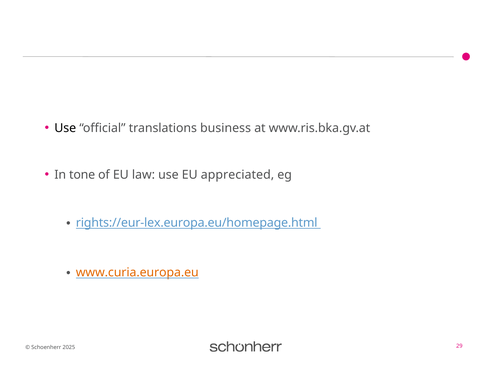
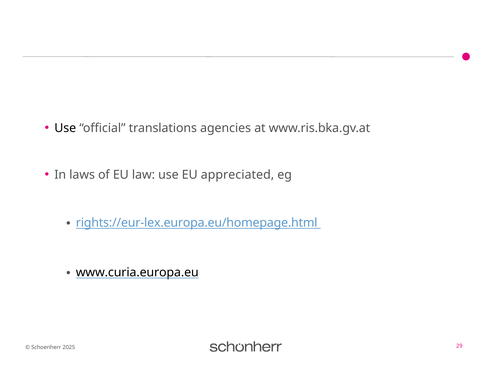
business: business -> agencies
tone: tone -> laws
www.curia.europa.eu colour: orange -> black
